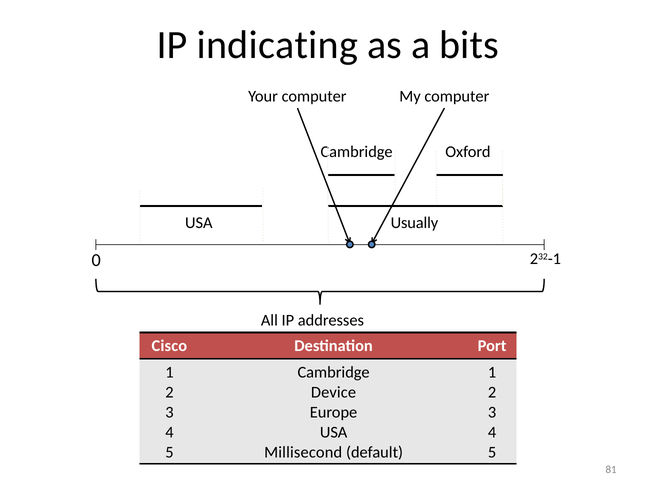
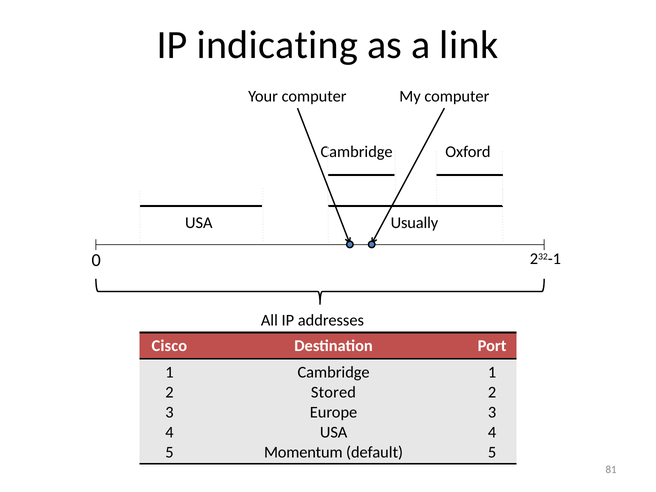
bits: bits -> link
Device: Device -> Stored
Millisecond: Millisecond -> Momentum
